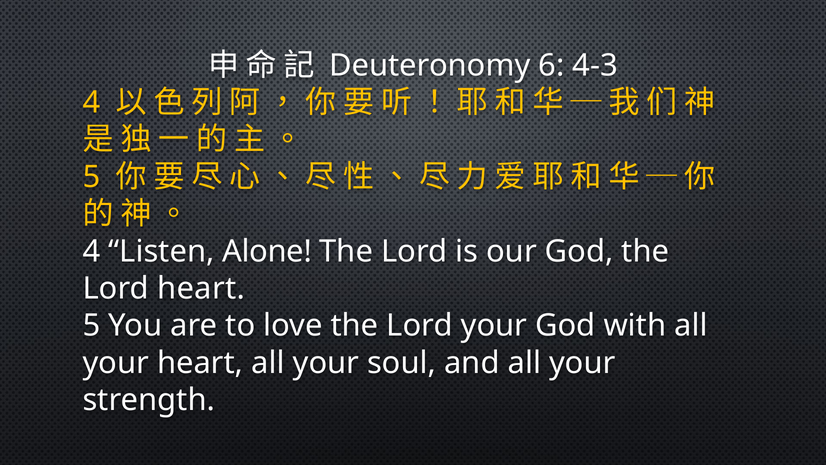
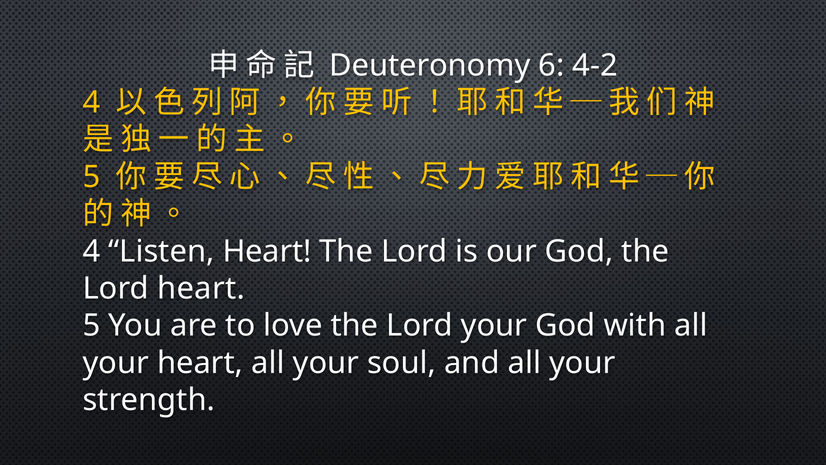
4-3: 4-3 -> 4-2
Listen Alone: Alone -> Heart
